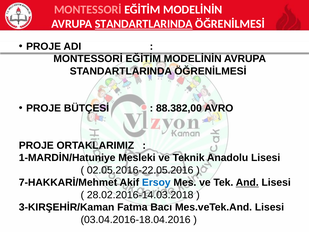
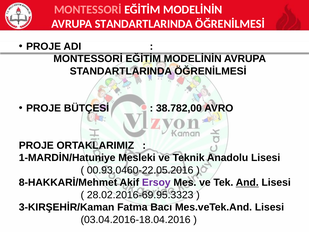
STANDARTLARINDA at (144, 24) underline: present -> none
88.382,00: 88.382,00 -> 38.782,00
02.05.2016-22.05.2016: 02.05.2016-22.05.2016 -> 00.93.0460-22.05.2016
7-HAKKARİ/Mehmet: 7-HAKKARİ/Mehmet -> 8-HAKKARİ/Mehmet
Ersoy colour: blue -> purple
28.02.2016-14.03.2018: 28.02.2016-14.03.2018 -> 28.02.2016-69.95.3323
